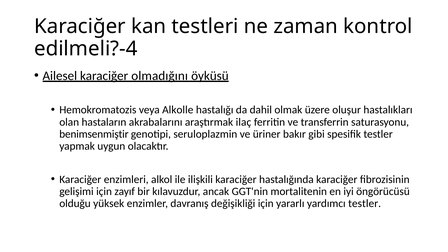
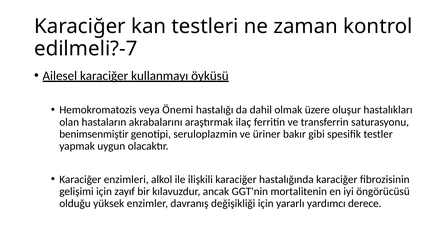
edilmeli?-4: edilmeli?-4 -> edilmeli?-7
olmadığını: olmadığını -> kullanmayı
Alkolle: Alkolle -> Önemi
yardımcı testler: testler -> derece
